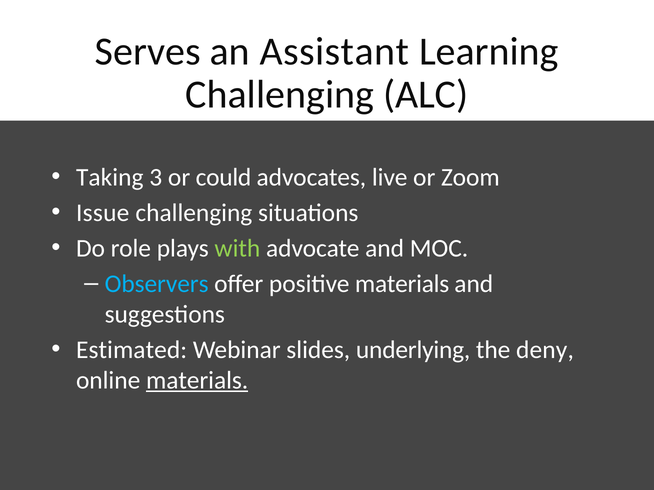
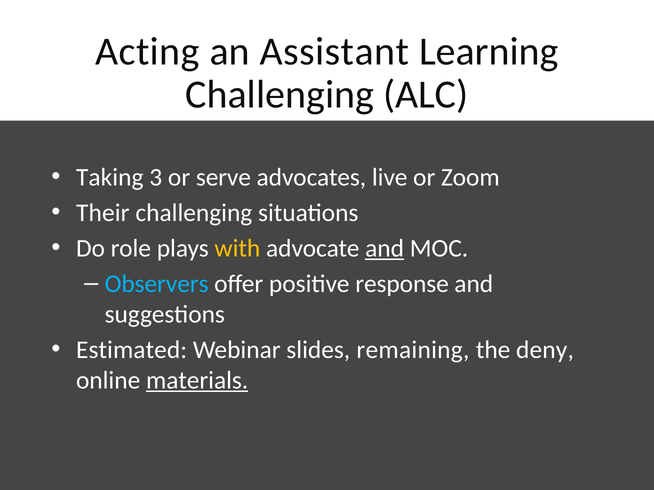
Serves: Serves -> Acting
could: could -> serve
Issue: Issue -> Their
with colour: light green -> yellow
and at (385, 248) underline: none -> present
positive materials: materials -> response
underlying: underlying -> remaining
